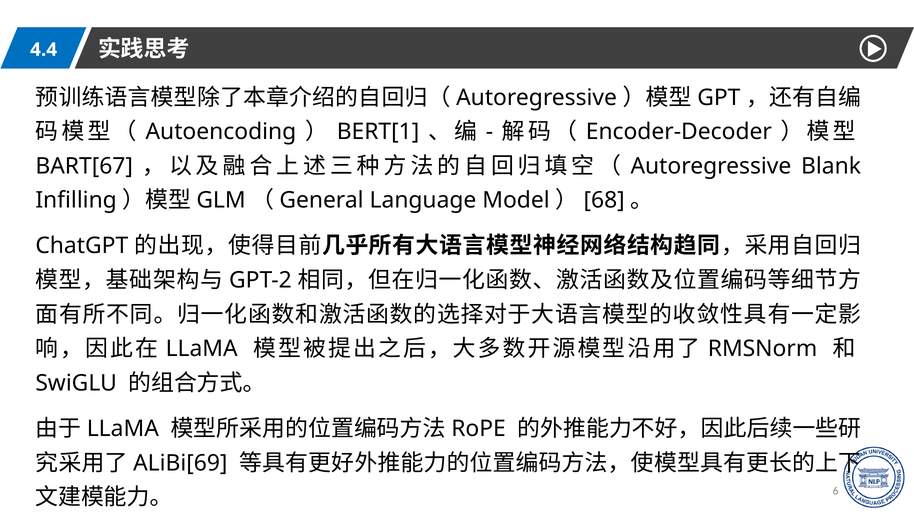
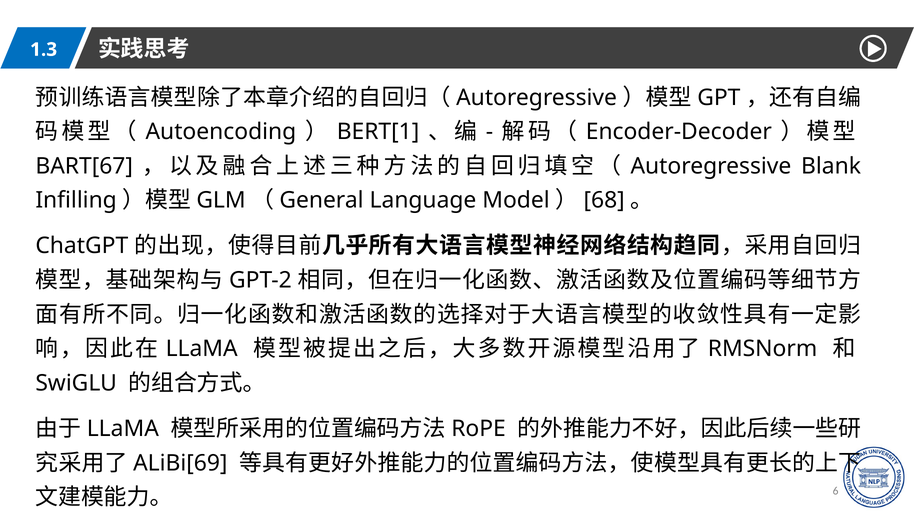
4.4: 4.4 -> 1.3
